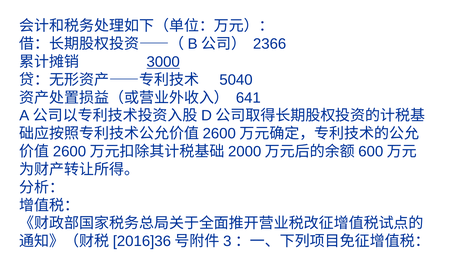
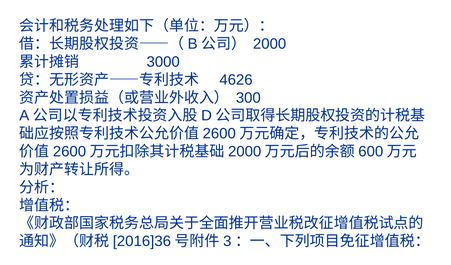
2366: 2366 -> 2000
3000 underline: present -> none
5040: 5040 -> 4626
641: 641 -> 300
